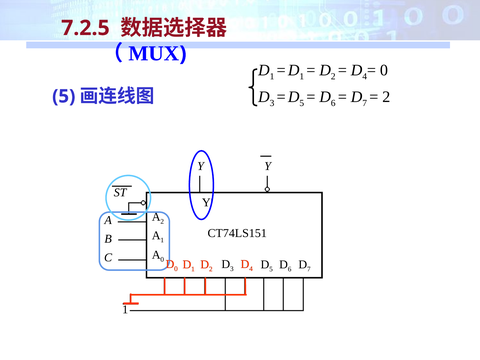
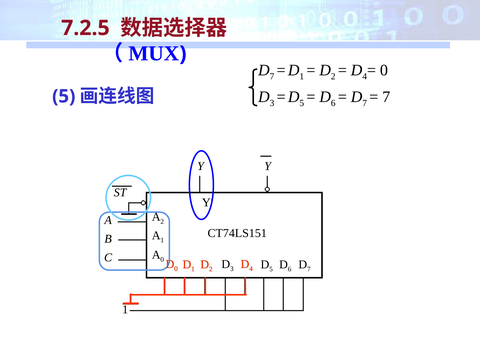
1 at (272, 77): 1 -> 7
2 at (386, 97): 2 -> 7
